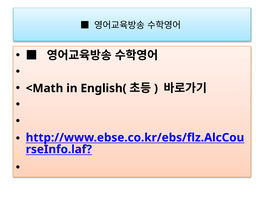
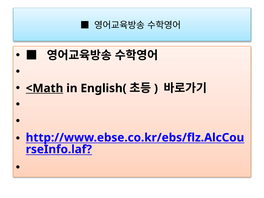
<Math underline: none -> present
